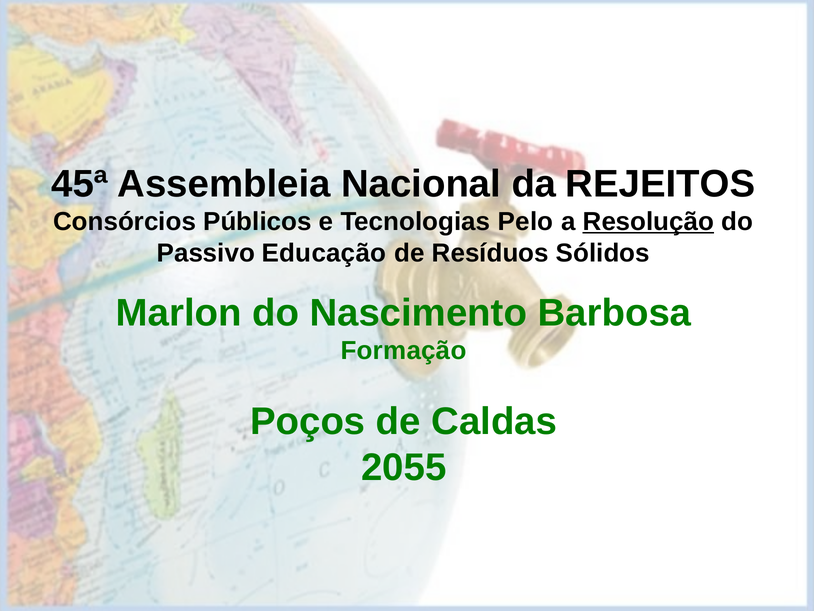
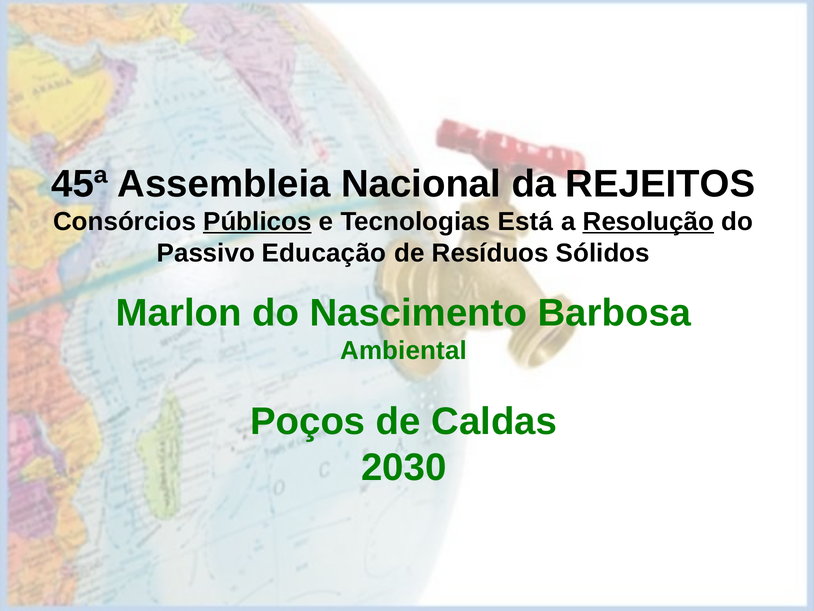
Públicos underline: none -> present
Pelo: Pelo -> Está
Formação: Formação -> Ambiental
2055: 2055 -> 2030
